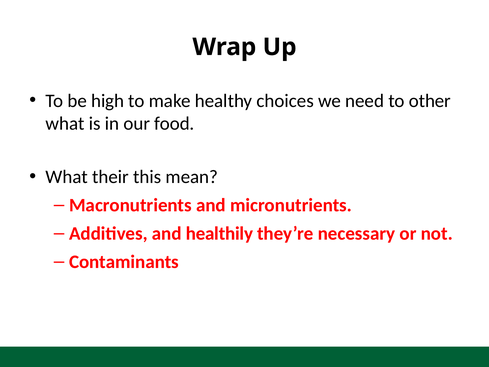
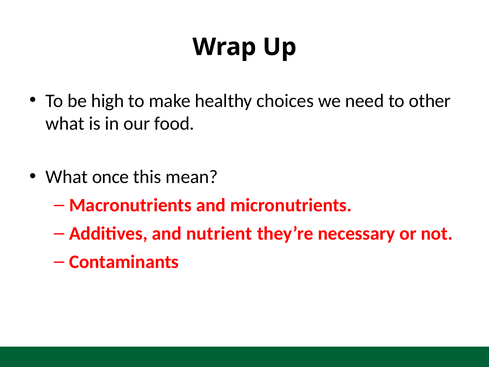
their: their -> once
healthily: healthily -> nutrient
